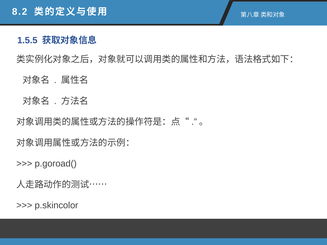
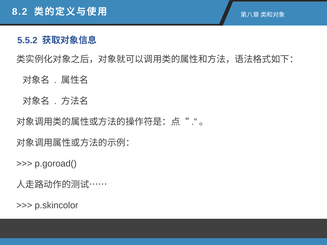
1.5.5: 1.5.5 -> 5.5.2
